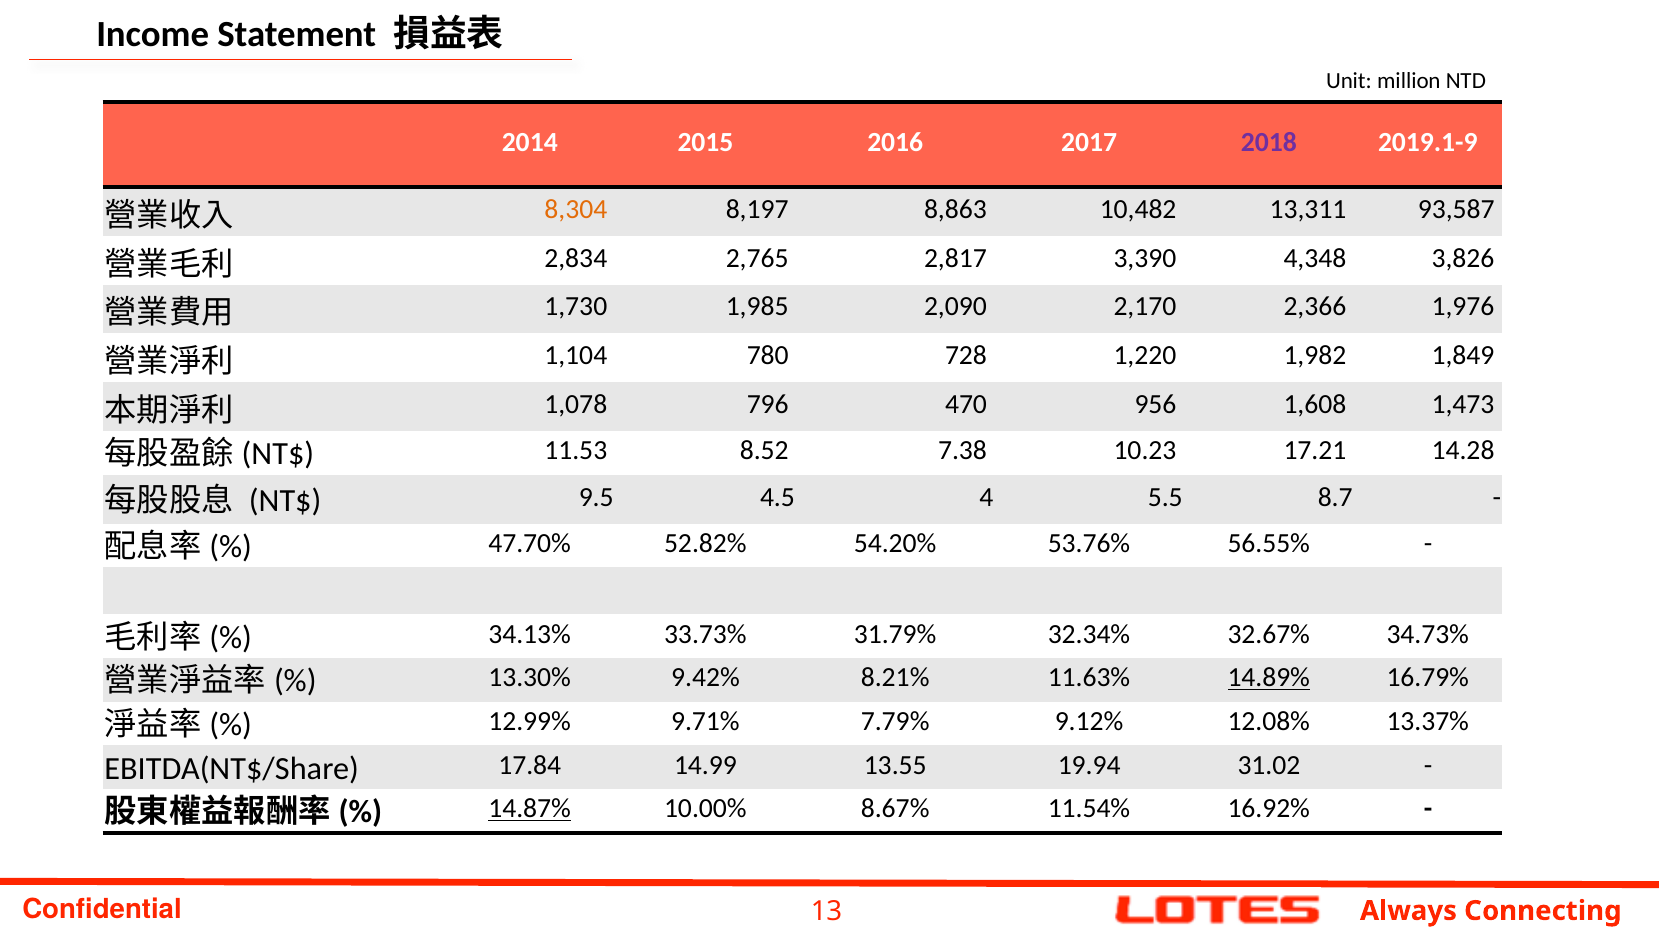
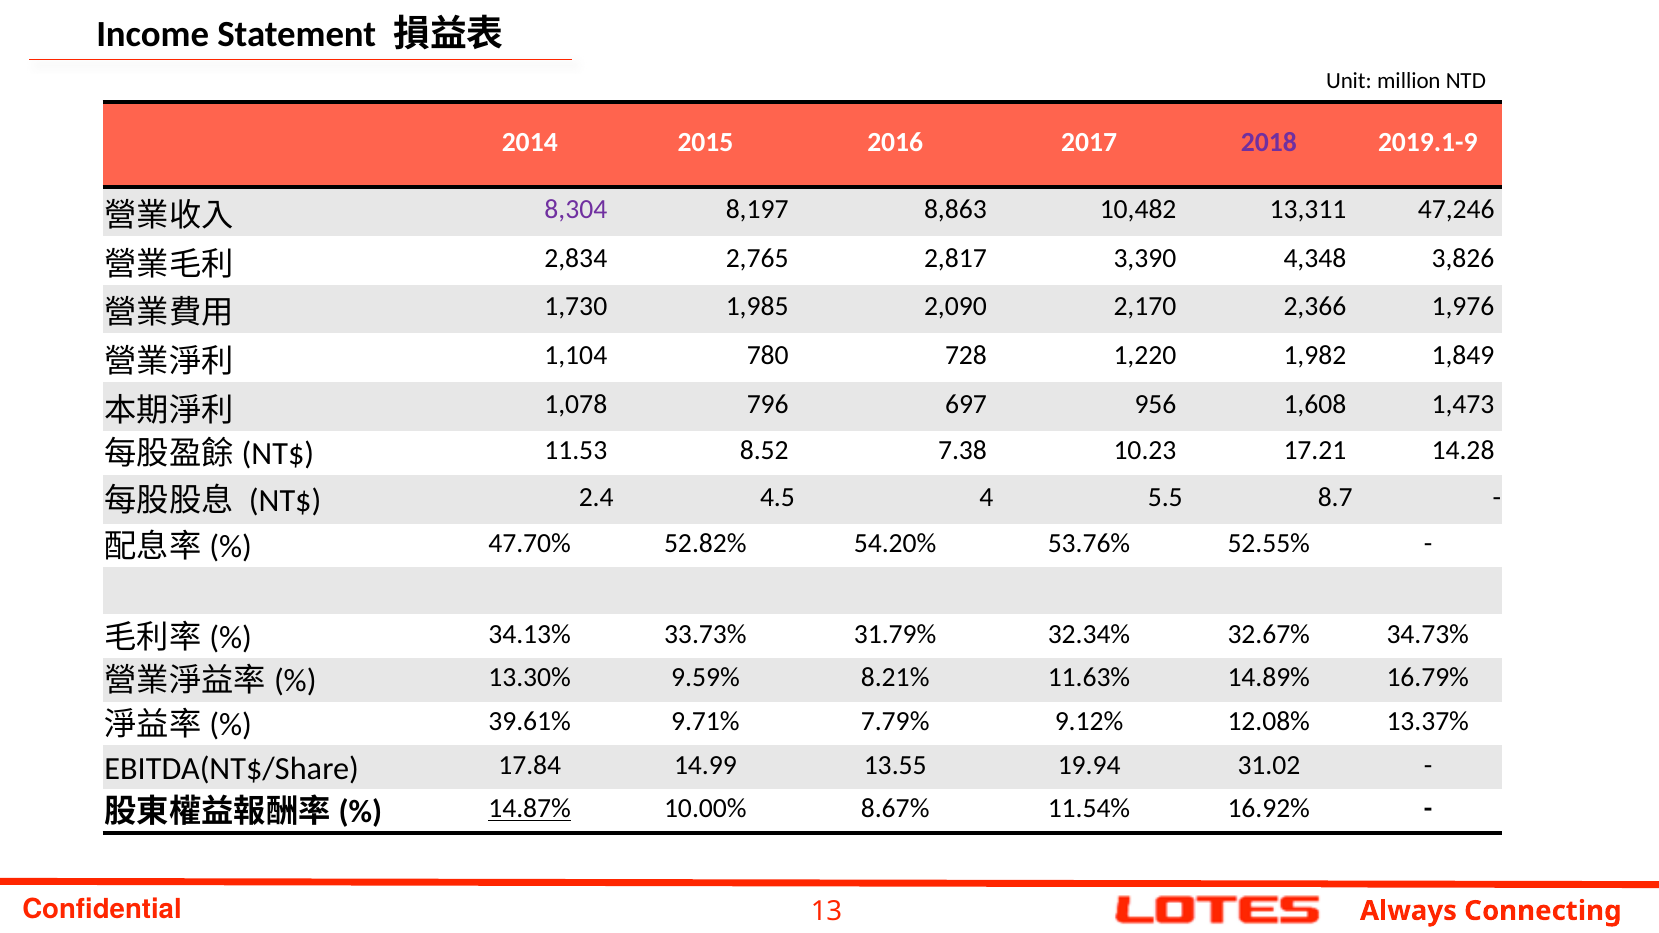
8,304 colour: orange -> purple
93,587: 93,587 -> 47,246
470: 470 -> 697
9.5: 9.5 -> 2.4
56.55%: 56.55% -> 52.55%
9.42%: 9.42% -> 9.59%
14.89% underline: present -> none
12.99%: 12.99% -> 39.61%
